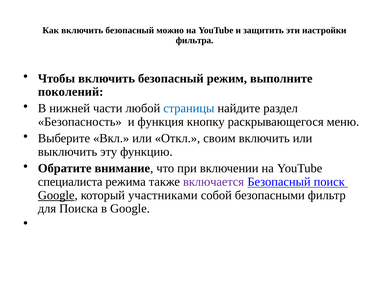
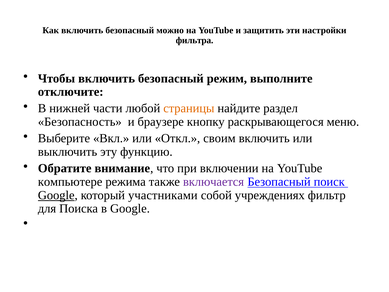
поколений: поколений -> отключите
страницы colour: blue -> orange
функция: функция -> браузере
специалиста: специалиста -> компьютере
безопасными: безопасными -> учреждениях
